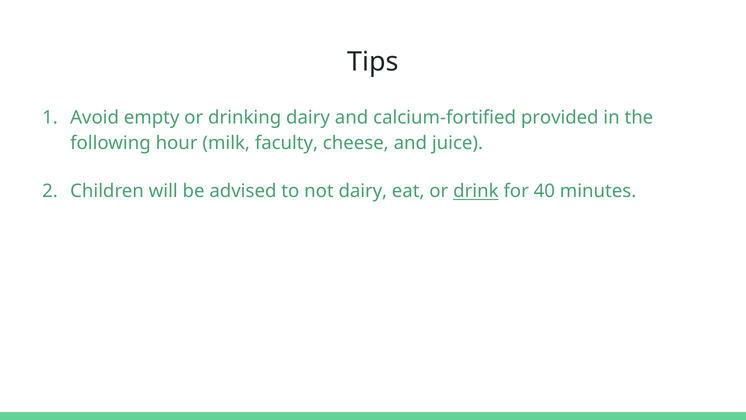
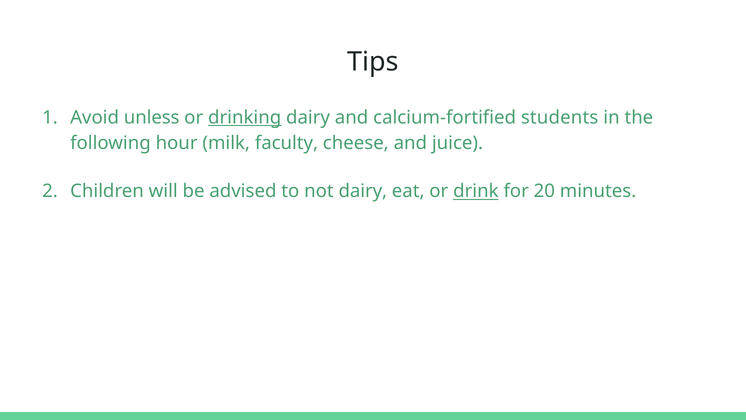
empty: empty -> unless
drinking underline: none -> present
provided: provided -> students
40: 40 -> 20
